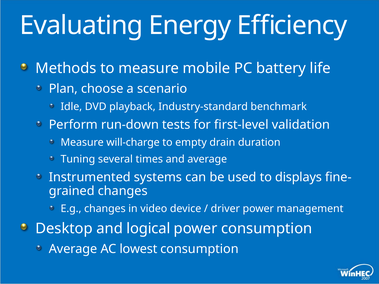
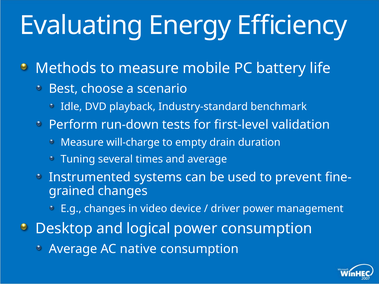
Plan: Plan -> Best
displays: displays -> prevent
lowest: lowest -> native
